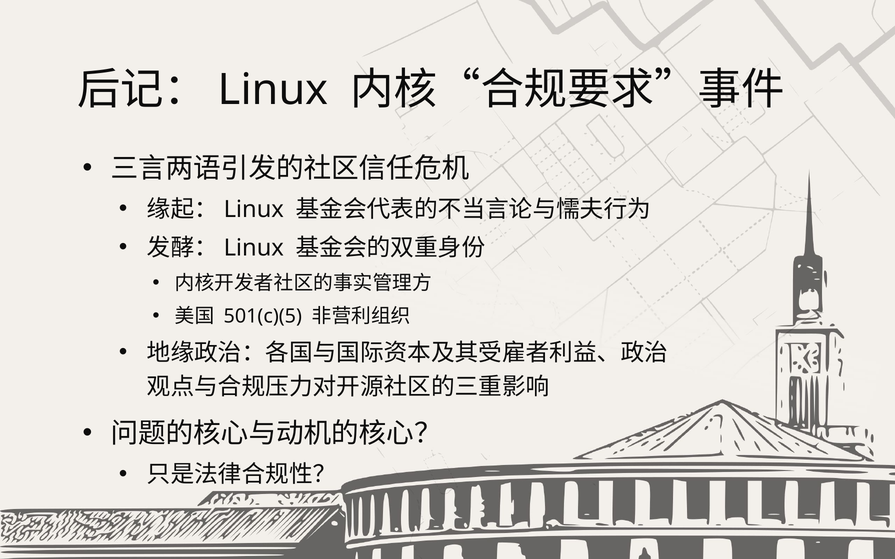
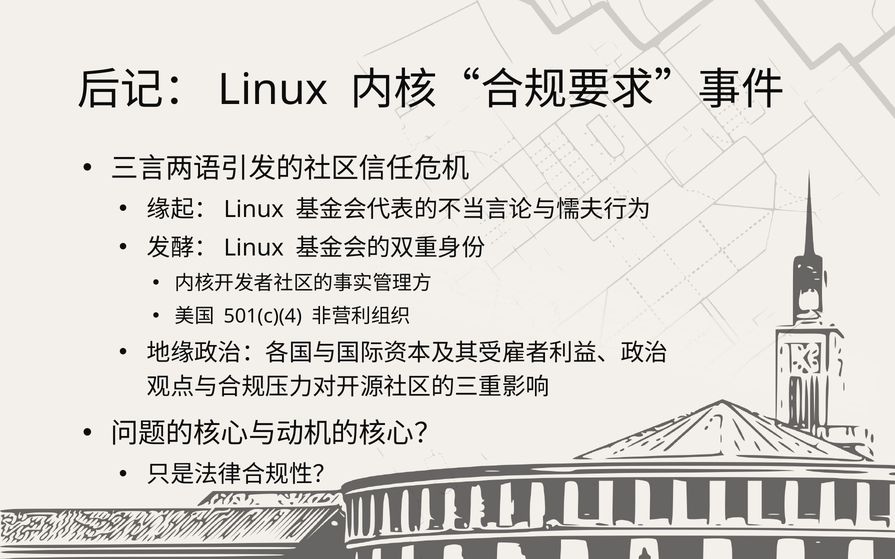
501(c)(5: 501(c)(5 -> 501(c)(4
